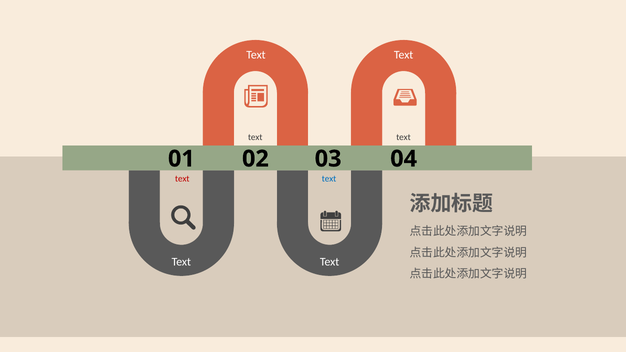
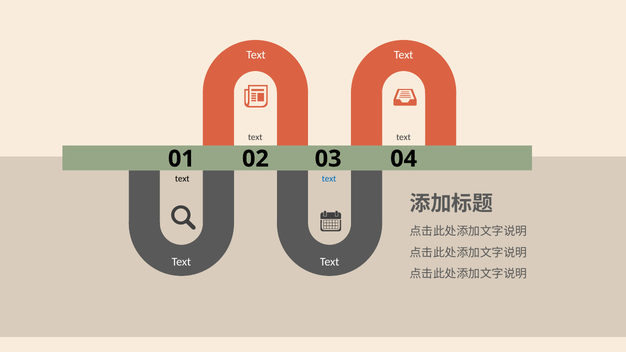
text at (182, 179) colour: red -> black
